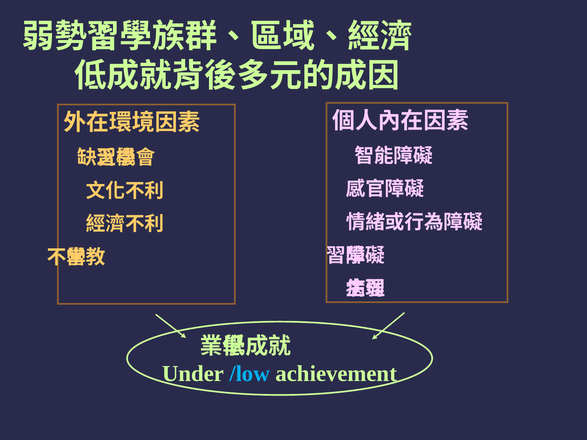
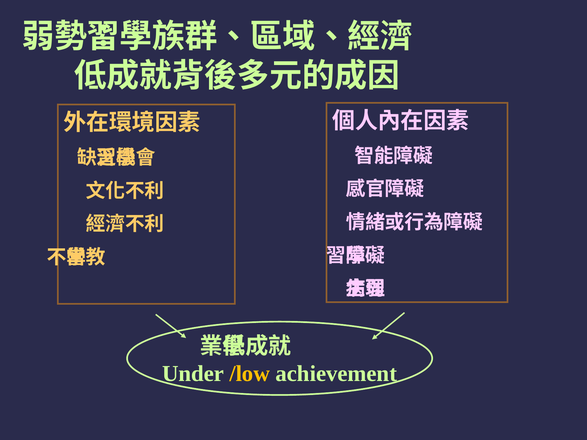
/low colour: light blue -> yellow
